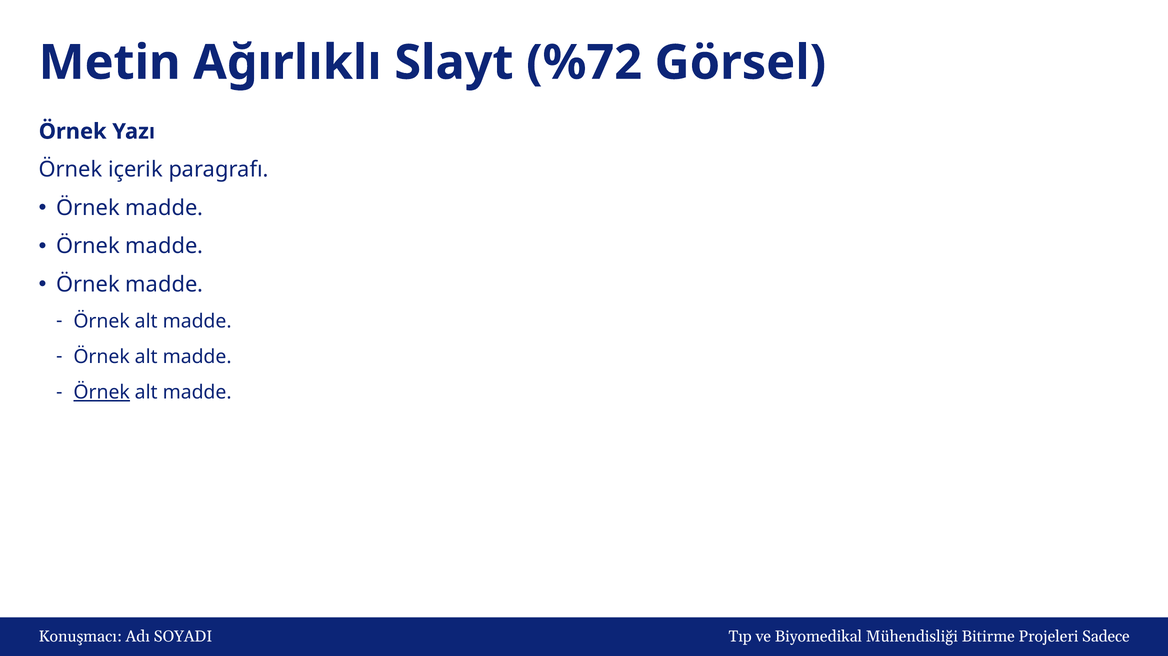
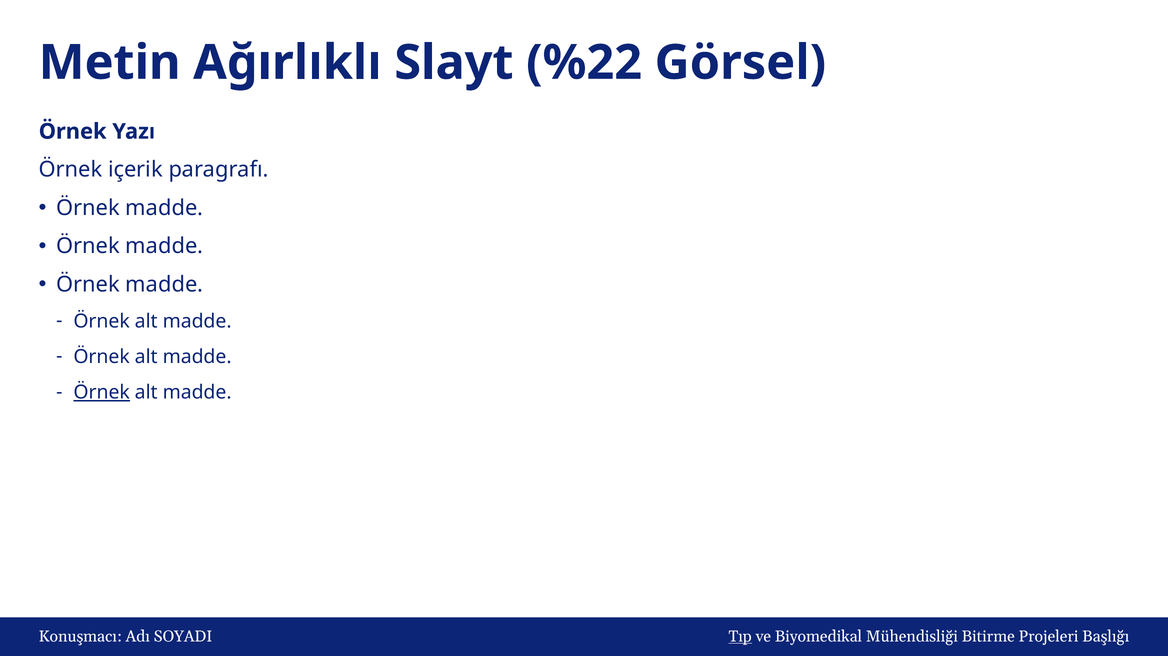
%72: %72 -> %22
Tıp underline: none -> present
Sadece: Sadece -> Başlığı
